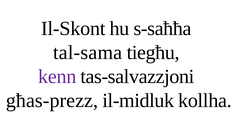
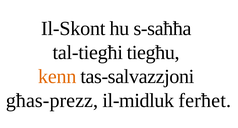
tal-sama: tal-sama -> tal-tiegħi
kenn colour: purple -> orange
kollha: kollha -> ferħet
